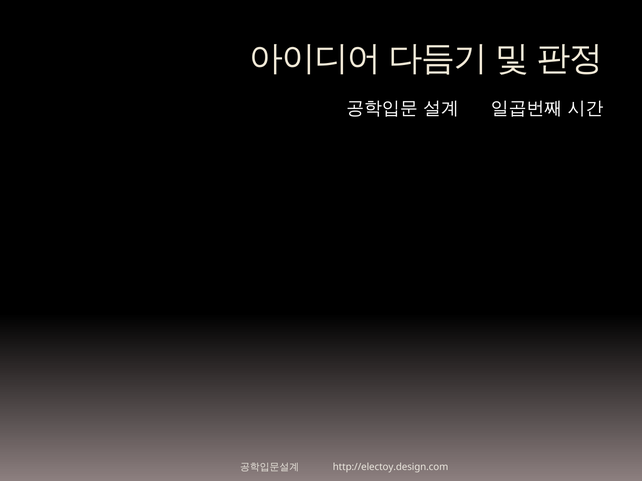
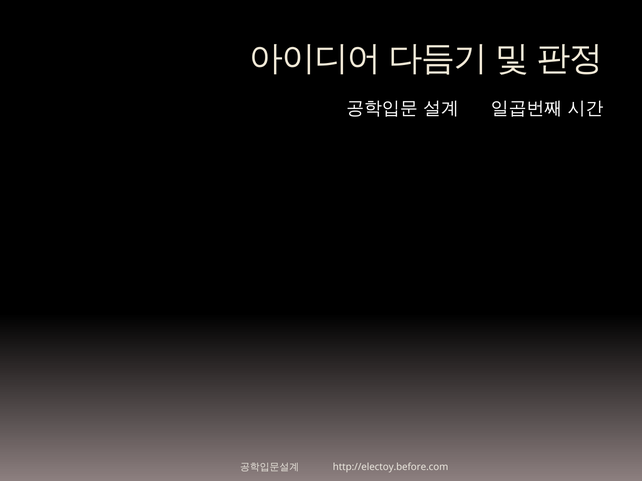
http://electoy.design.com: http://electoy.design.com -> http://electoy.before.com
